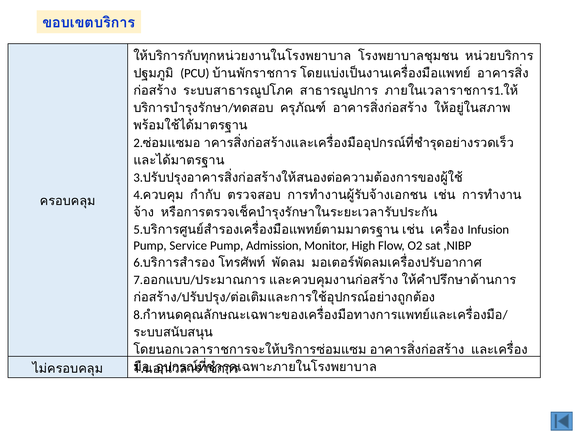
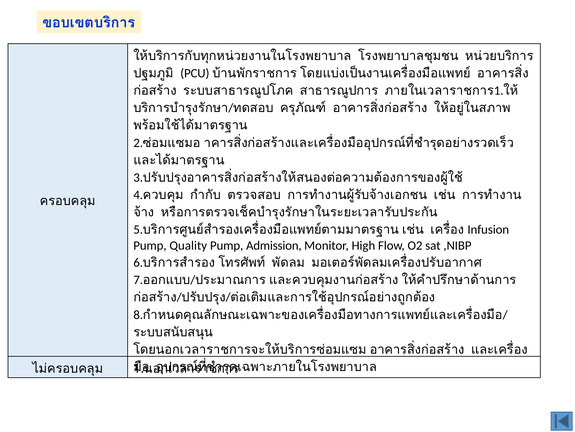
Service: Service -> Quality
